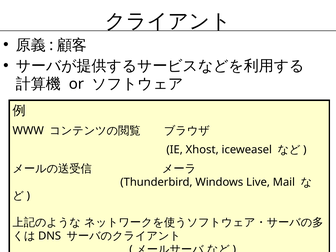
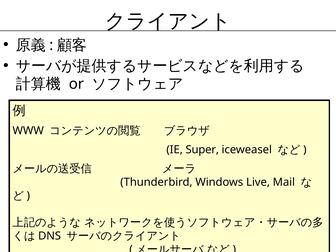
Xhost: Xhost -> Super
